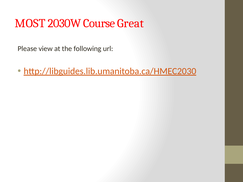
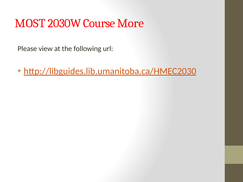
Great: Great -> More
